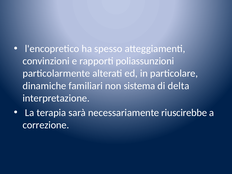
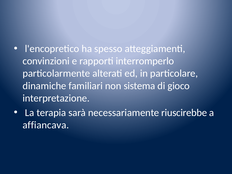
poliassunzioni: poliassunzioni -> interromperlo
delta: delta -> gioco
correzione: correzione -> affiancava
